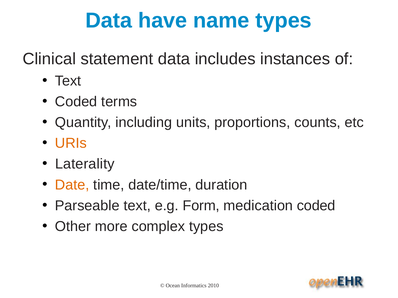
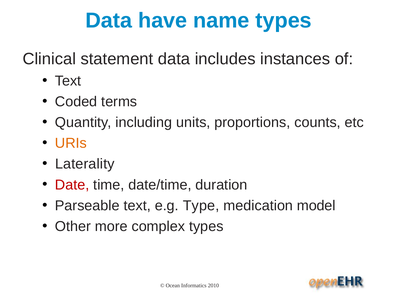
Date colour: orange -> red
Form: Form -> Type
medication coded: coded -> model
